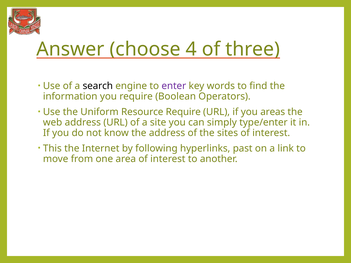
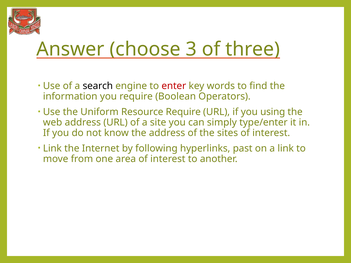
4: 4 -> 3
enter colour: purple -> red
areas: areas -> using
This at (52, 148): This -> Link
